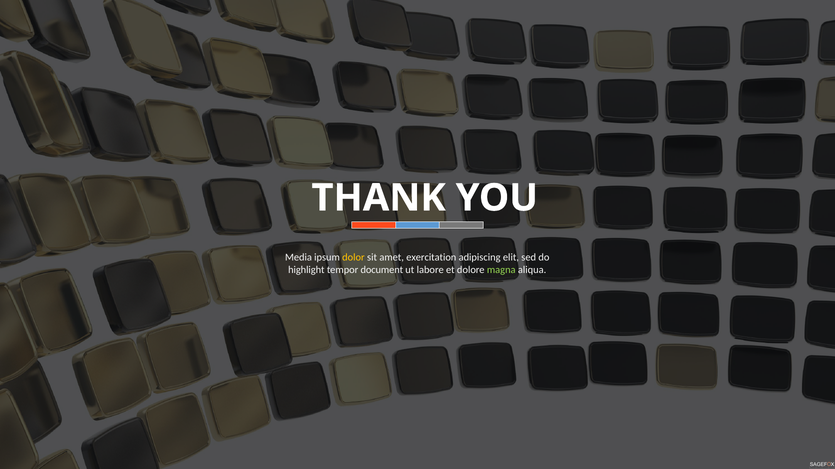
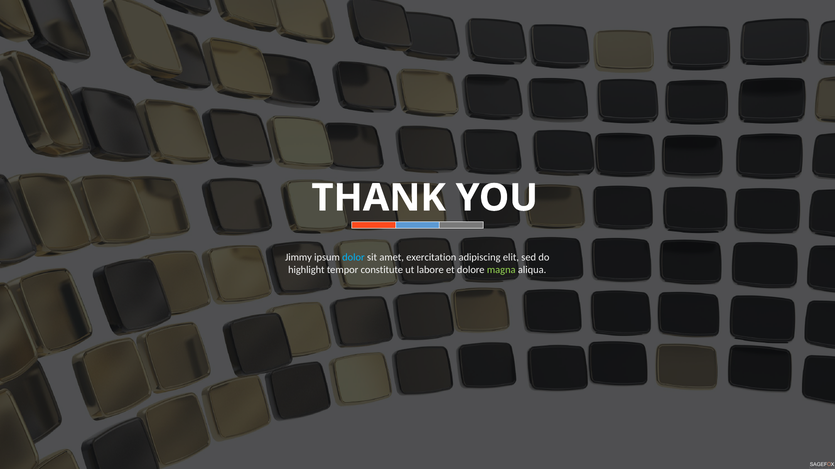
Media: Media -> Jimmy
dolor colour: yellow -> light blue
document: document -> constitute
